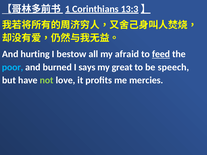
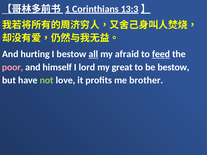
all underline: none -> present
poor colour: light blue -> pink
burned: burned -> himself
says: says -> lord
be speech: speech -> bestow
mercies: mercies -> brother
